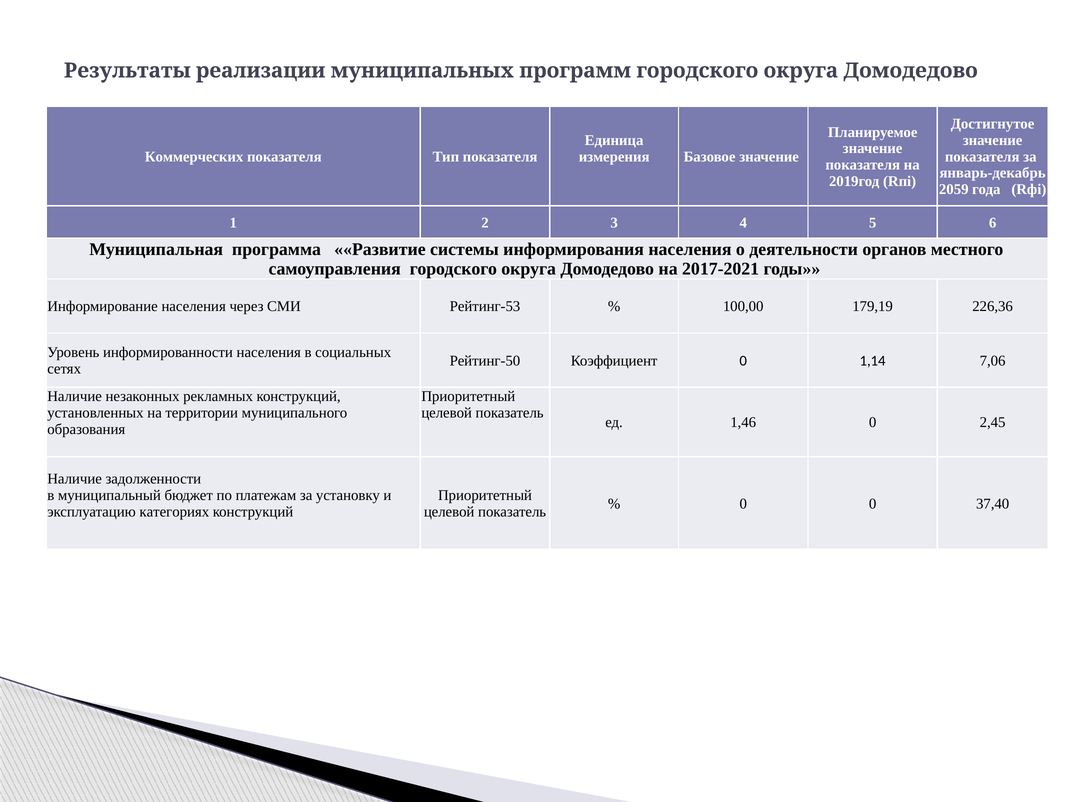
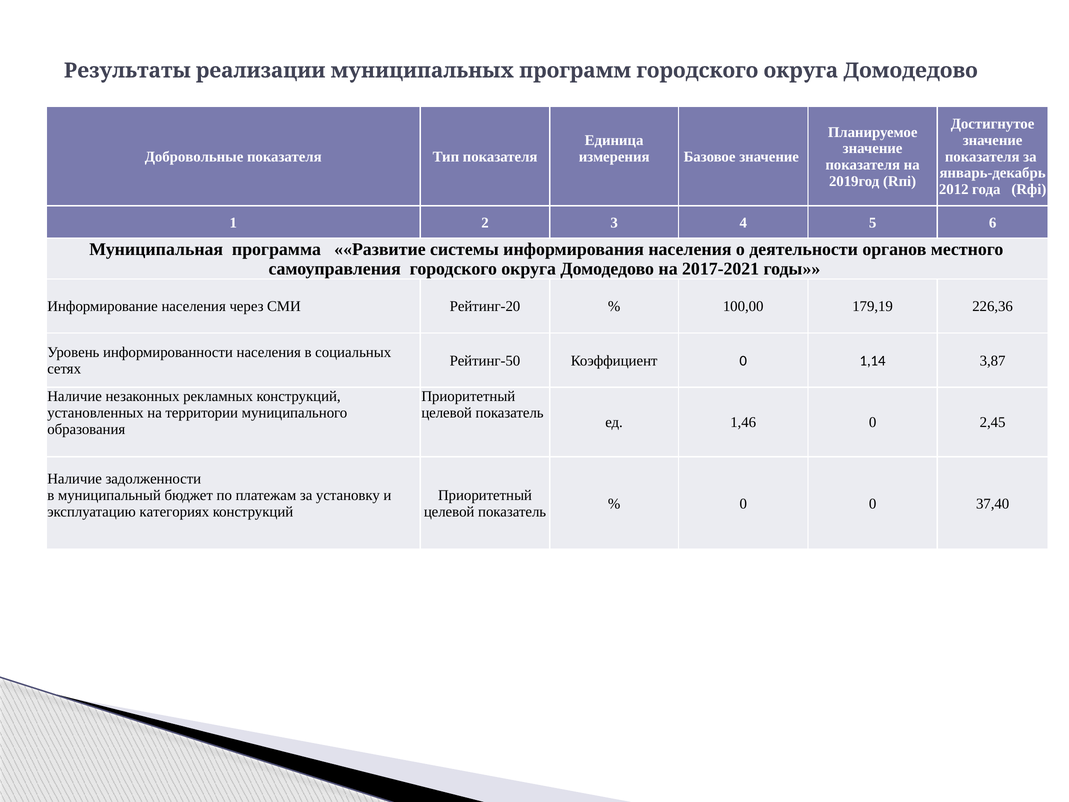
Коммерческих: Коммерческих -> Добровольные
2059: 2059 -> 2012
Рейтинг-53: Рейтинг-53 -> Рейтинг-20
7,06: 7,06 -> 3,87
